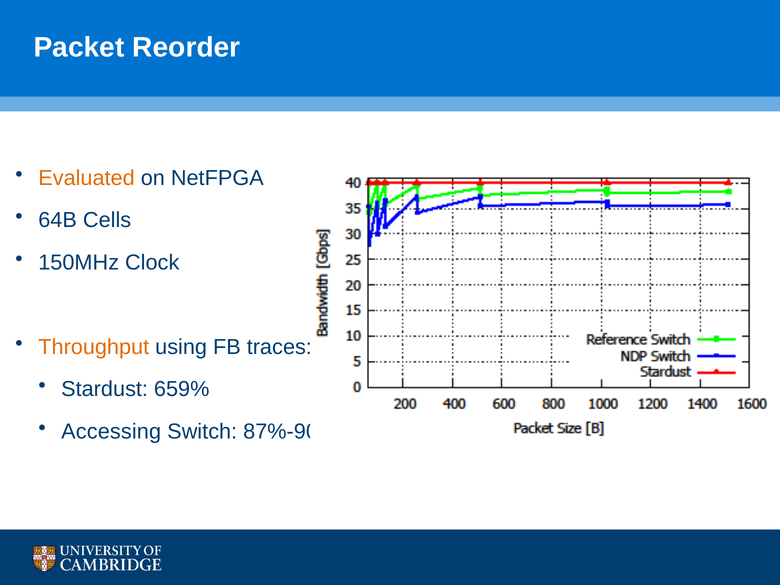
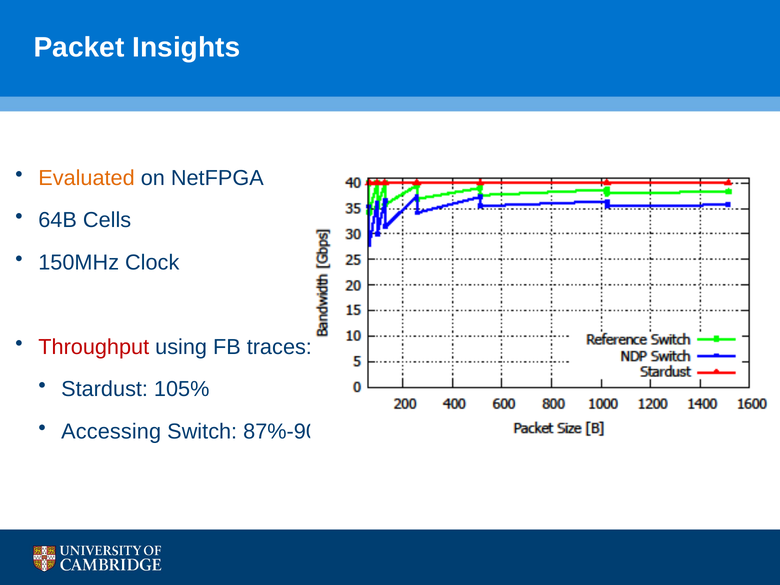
Reorder: Reorder -> Insights
Throughput colour: orange -> red
659%: 659% -> 105%
